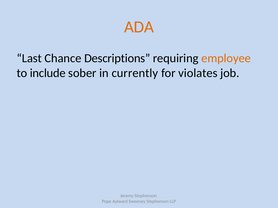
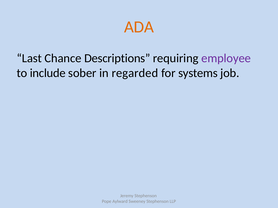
employee colour: orange -> purple
currently: currently -> regarded
violates: violates -> systems
